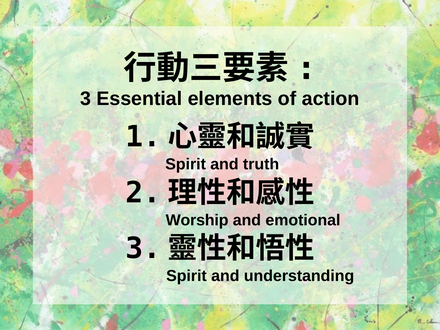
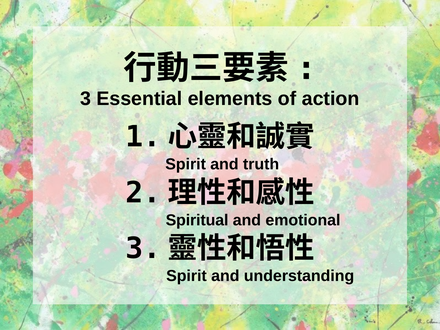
Worship: Worship -> Spiritual
